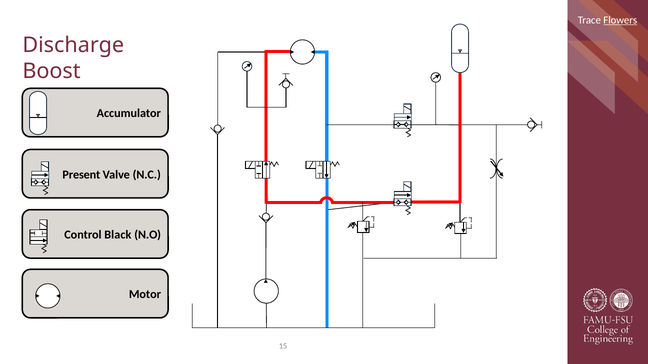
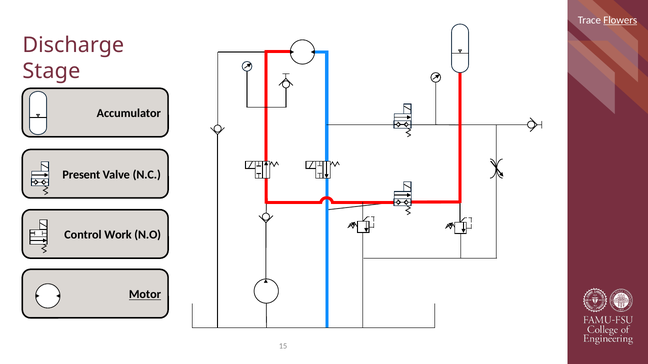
Boost: Boost -> Stage
Black: Black -> Work
Motor underline: none -> present
